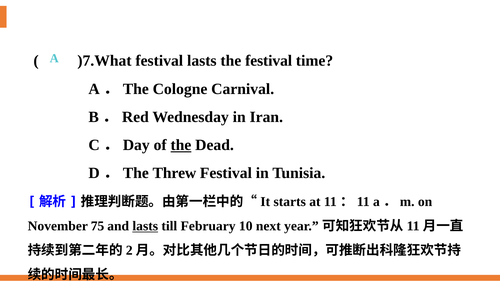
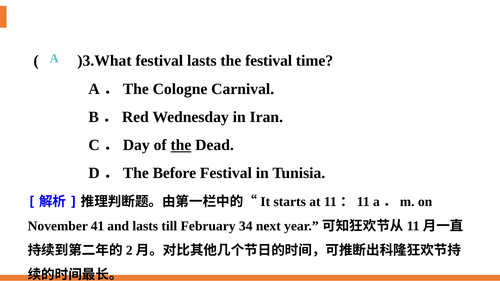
)7.What: )7.What -> )3.What
Threw: Threw -> Before
75: 75 -> 41
lasts at (145, 226) underline: present -> none
10: 10 -> 34
